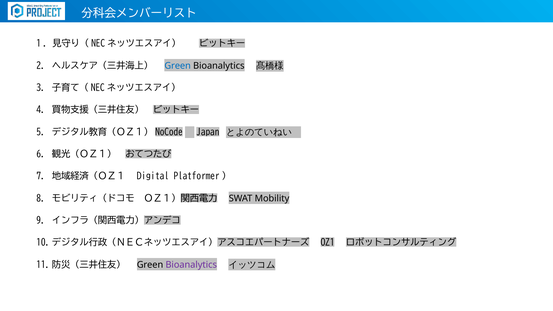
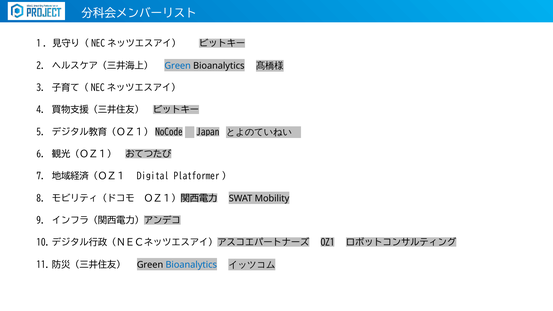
Bioanalytics at (191, 265) colour: purple -> blue
